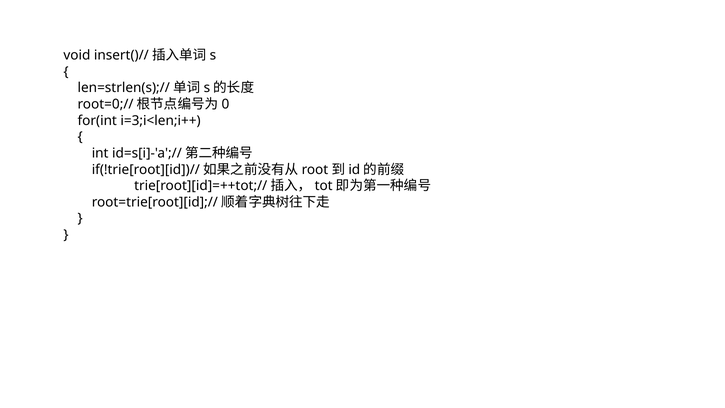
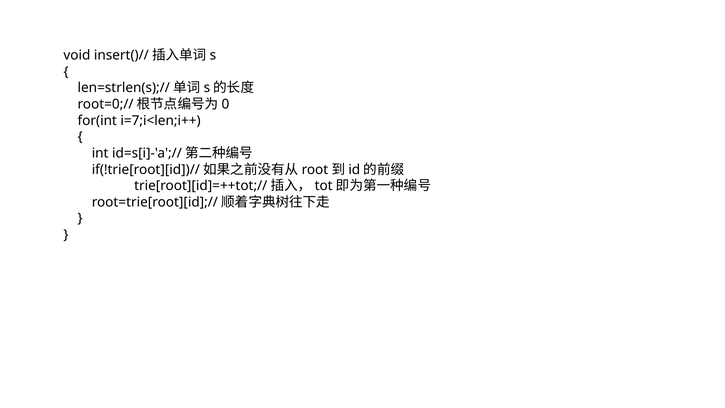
i=3;i<len;i++: i=3;i<len;i++ -> i=7;i<len;i++
